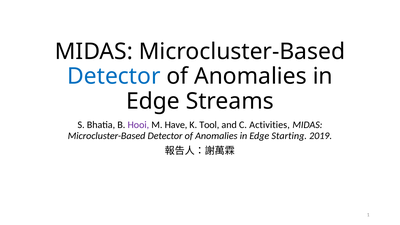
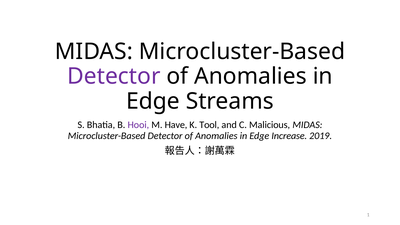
Detector at (114, 76) colour: blue -> purple
Activities: Activities -> Malicious
Starting: Starting -> Increase
